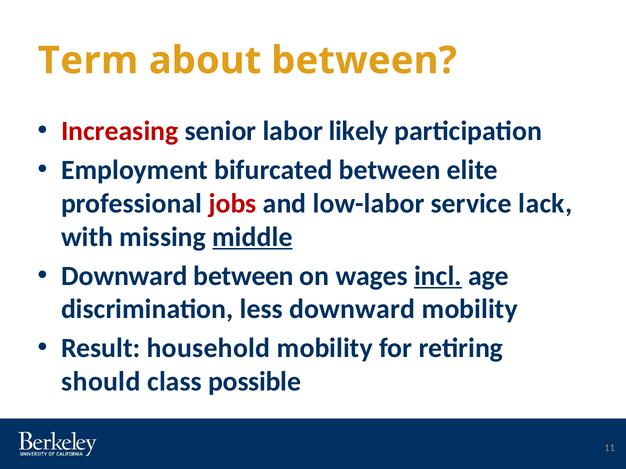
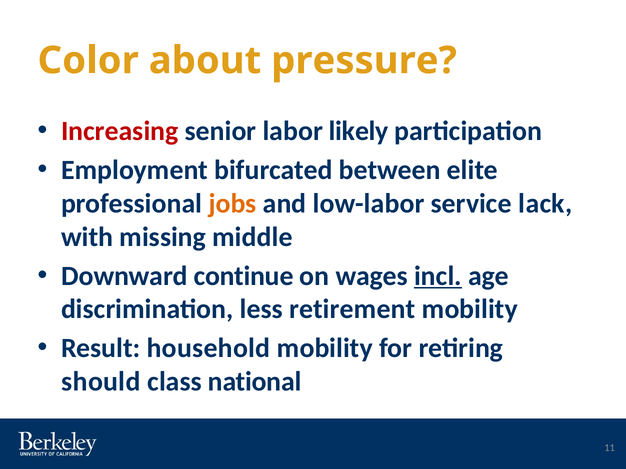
Term: Term -> Color
about between: between -> pressure
jobs colour: red -> orange
middle underline: present -> none
Downward between: between -> continue
less downward: downward -> retirement
possible: possible -> national
